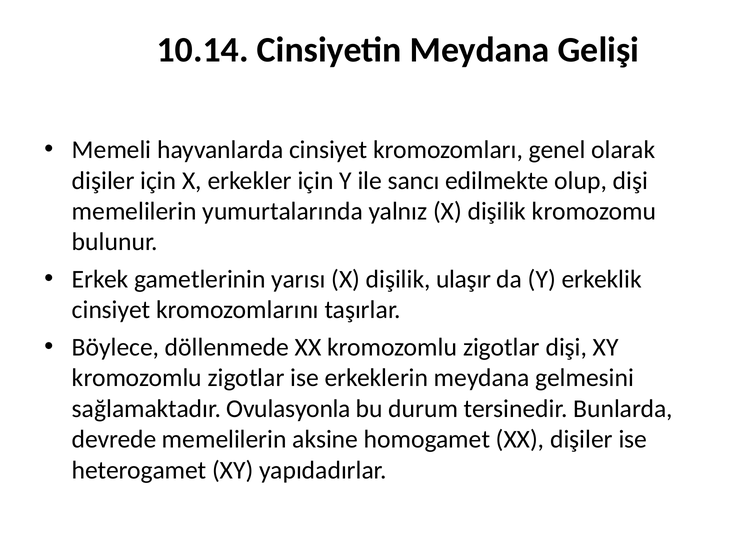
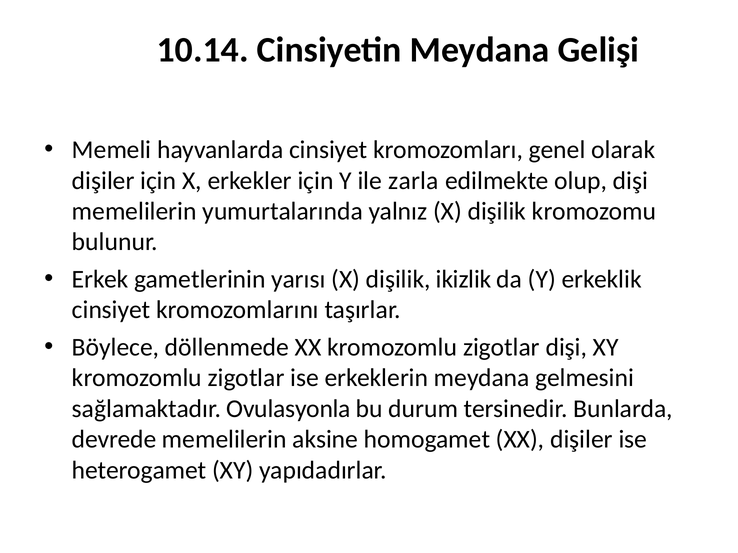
sancı: sancı -> zarla
ulaşır: ulaşır -> ikizlik
